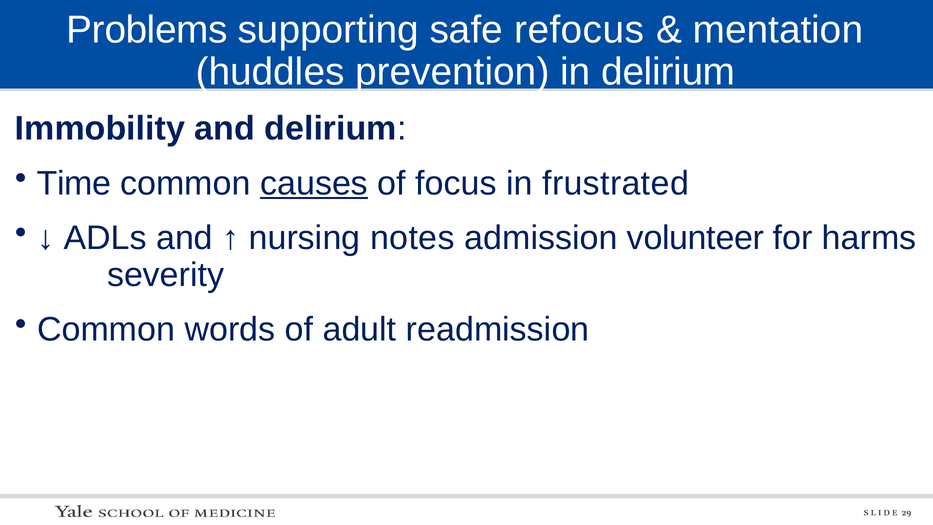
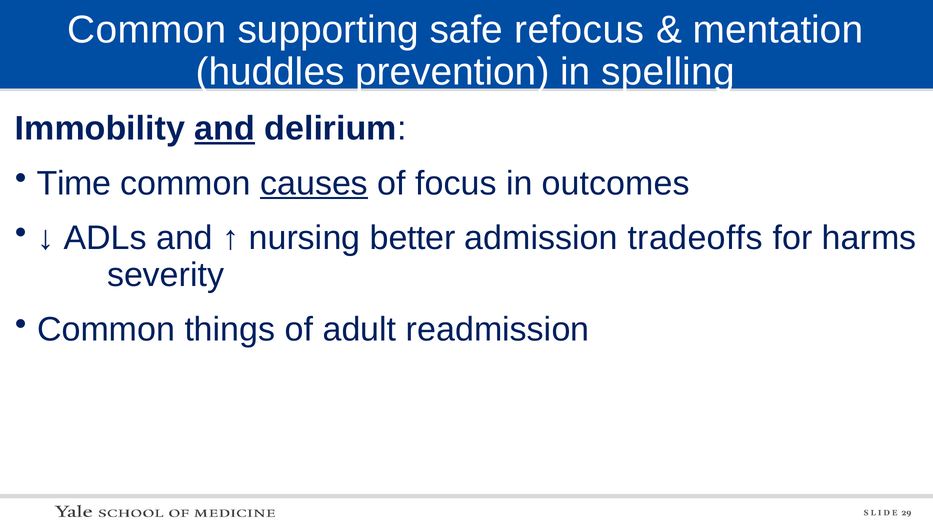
Problems at (147, 30): Problems -> Common
in delirium: delirium -> spelling
and at (225, 129) underline: none -> present
frustrated: frustrated -> outcomes
notes: notes -> better
volunteer: volunteer -> tradeoffs
words: words -> things
